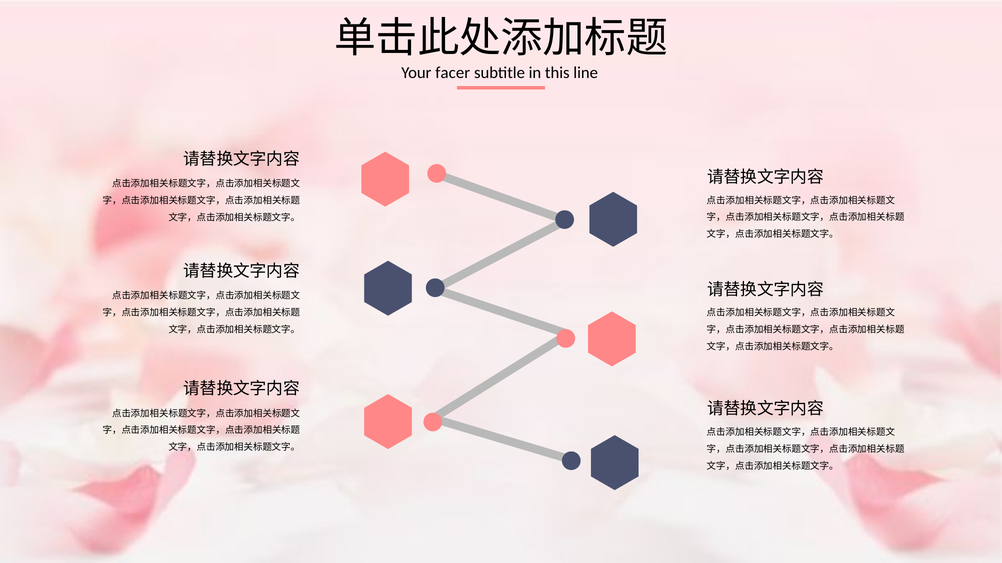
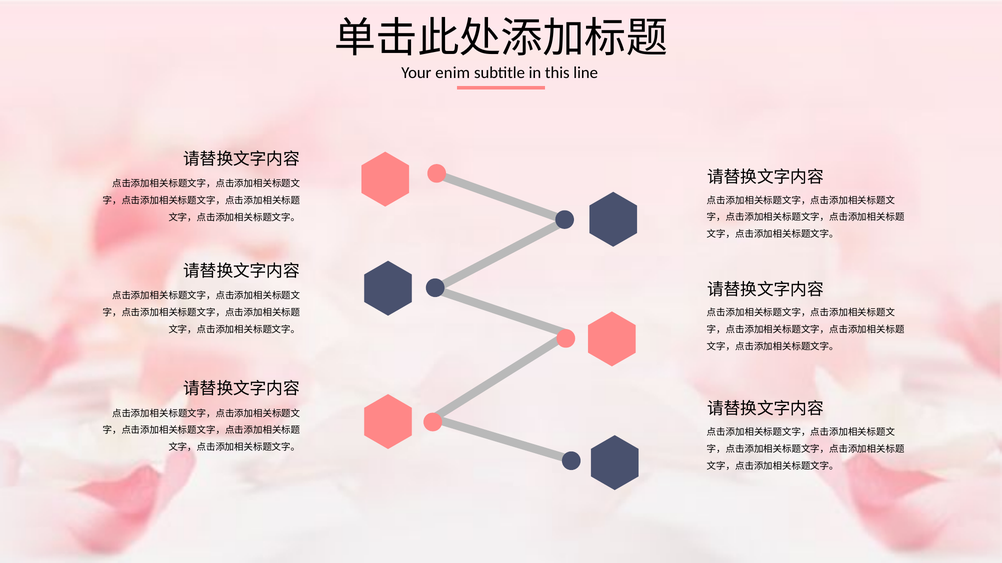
facer: facer -> enim
